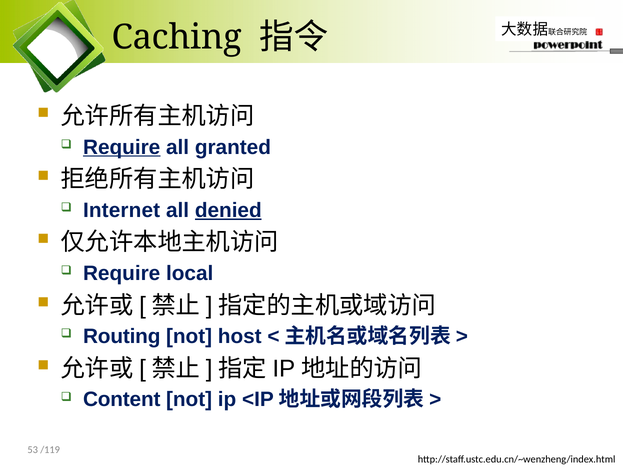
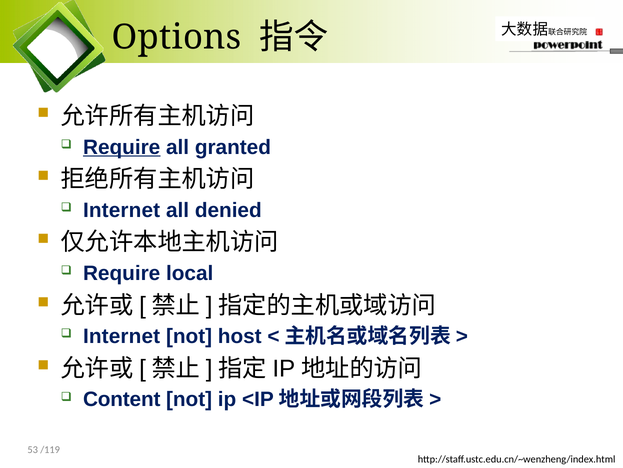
Caching: Caching -> Options
denied underline: present -> none
Routing at (122, 336): Routing -> Internet
